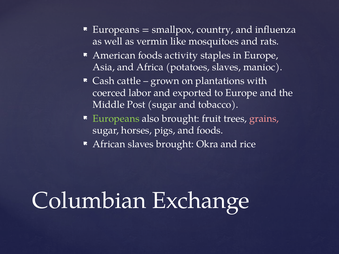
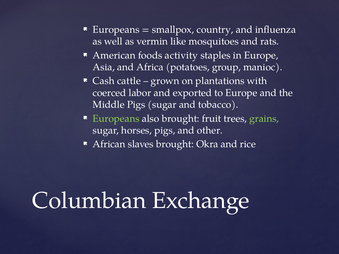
potatoes slaves: slaves -> group
Middle Post: Post -> Pigs
grains colour: pink -> light green
and foods: foods -> other
